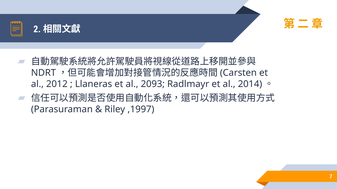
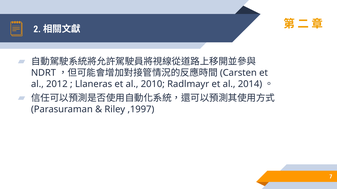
2093: 2093 -> 2010
